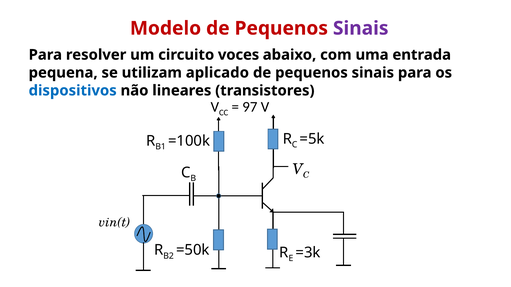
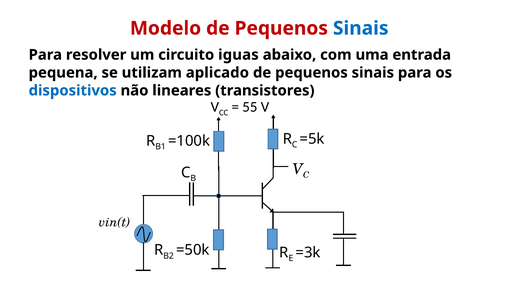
Sinais at (361, 28) colour: purple -> blue
voces: voces -> iguas
97: 97 -> 55
